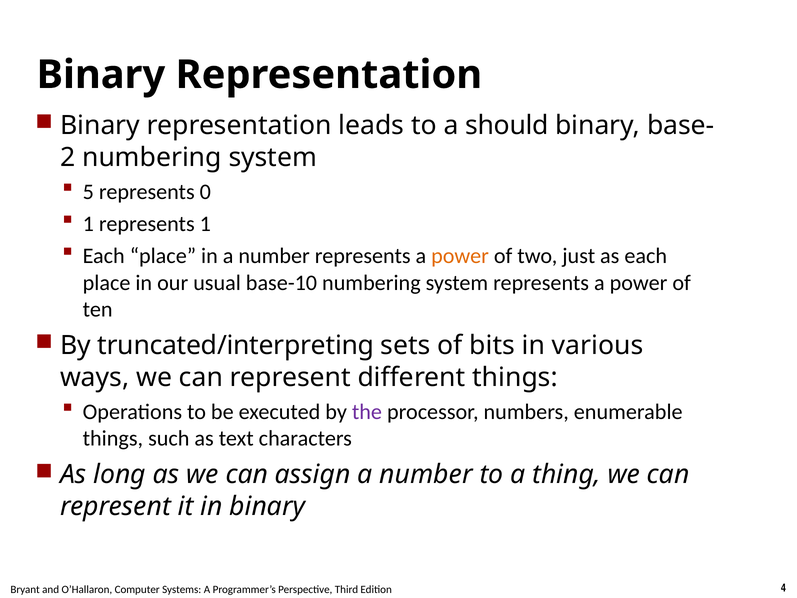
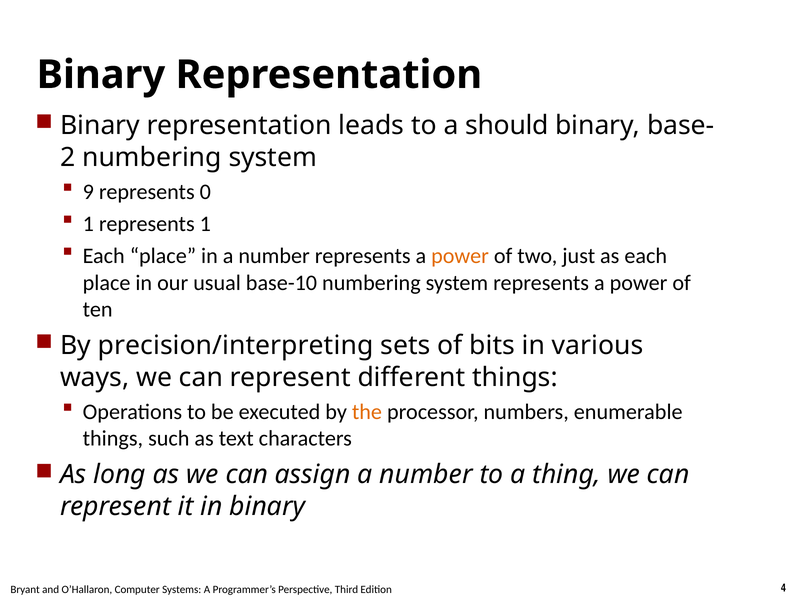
5: 5 -> 9
truncated/interpreting: truncated/interpreting -> precision/interpreting
the colour: purple -> orange
